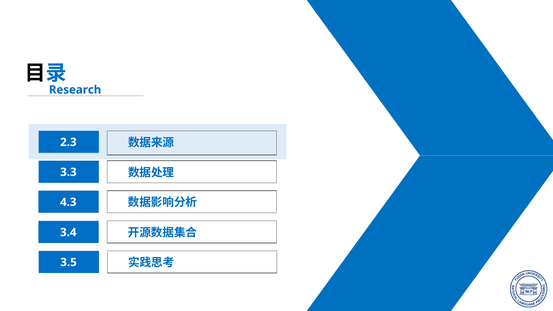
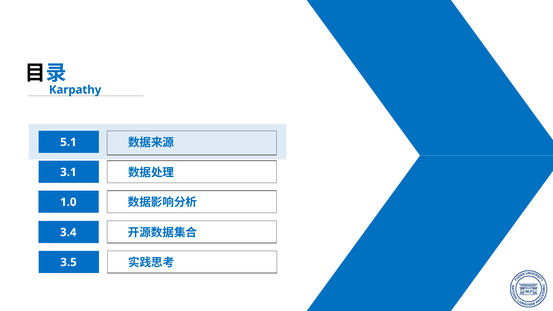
Research: Research -> Karpathy
2.3: 2.3 -> 5.1
3.3: 3.3 -> 3.1
4.3: 4.3 -> 1.0
